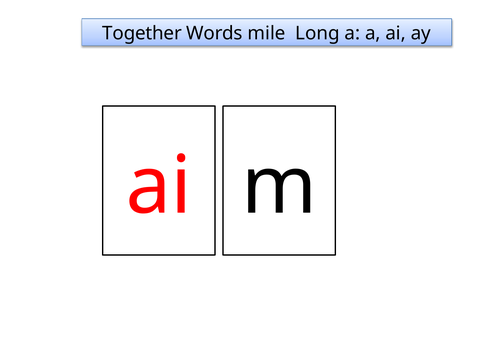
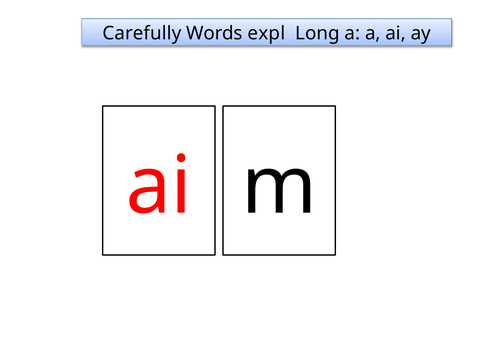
Together: Together -> Carefully
mile: mile -> expl
